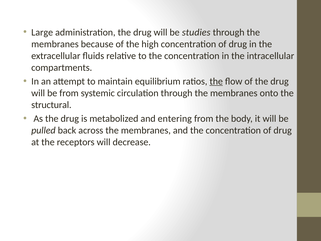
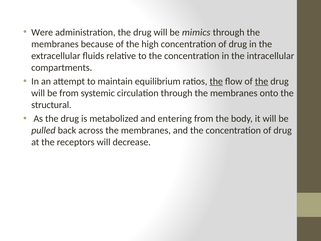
Large: Large -> Were
studies: studies -> mimics
the at (262, 81) underline: none -> present
